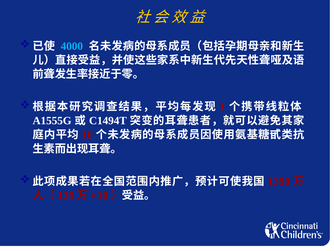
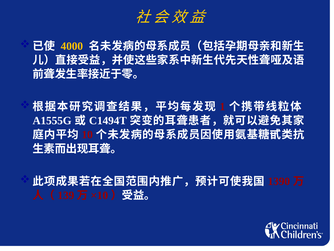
4000 colour: light blue -> yellow
